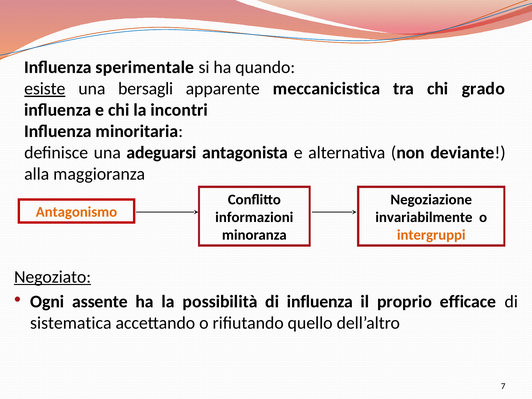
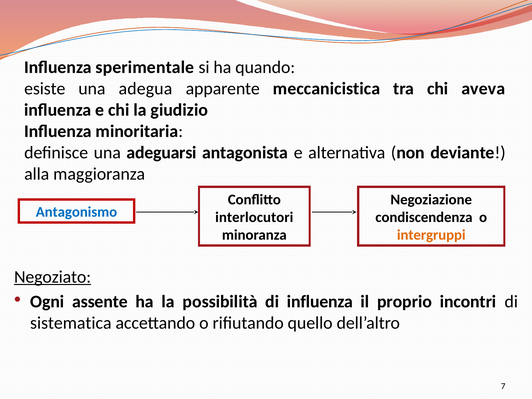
esiste underline: present -> none
bersagli: bersagli -> adegua
grado: grado -> aveva
incontri: incontri -> giudizio
Antagonismo colour: orange -> blue
informazioni: informazioni -> interlocutori
invariabilmente: invariabilmente -> condiscendenza
efficace: efficace -> incontri
